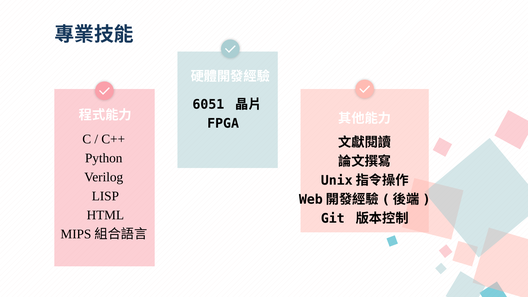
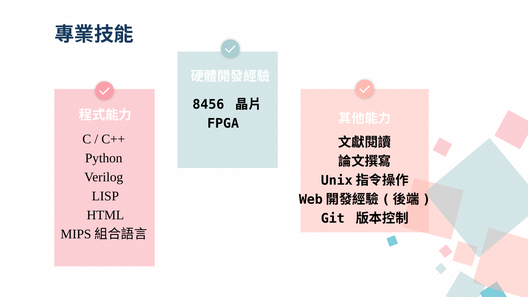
6051: 6051 -> 8456
